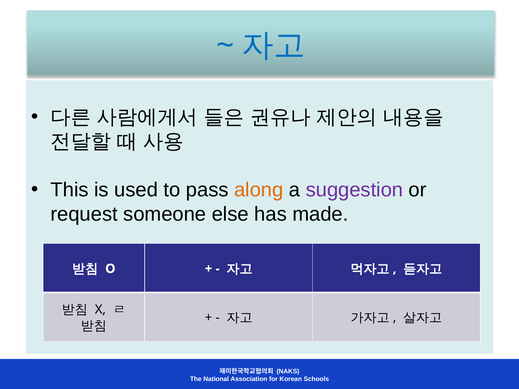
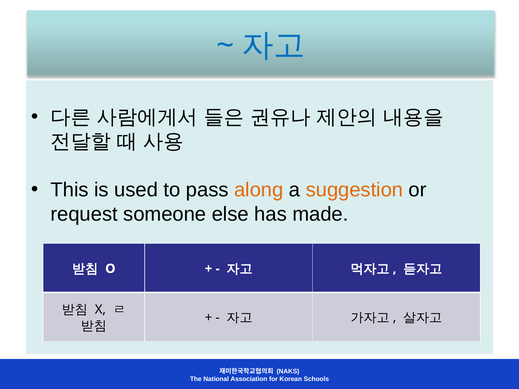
suggestion colour: purple -> orange
